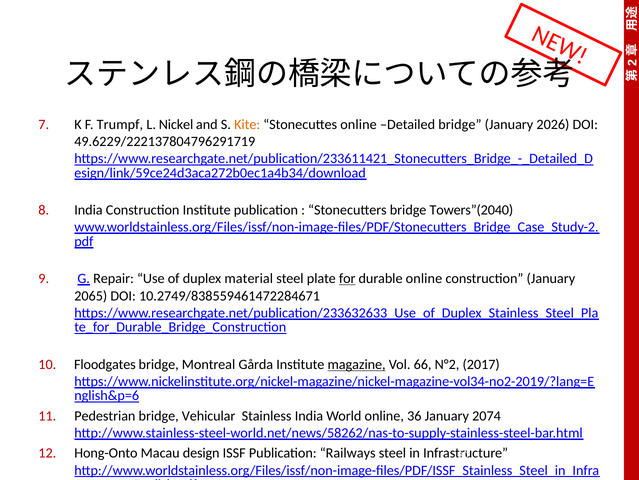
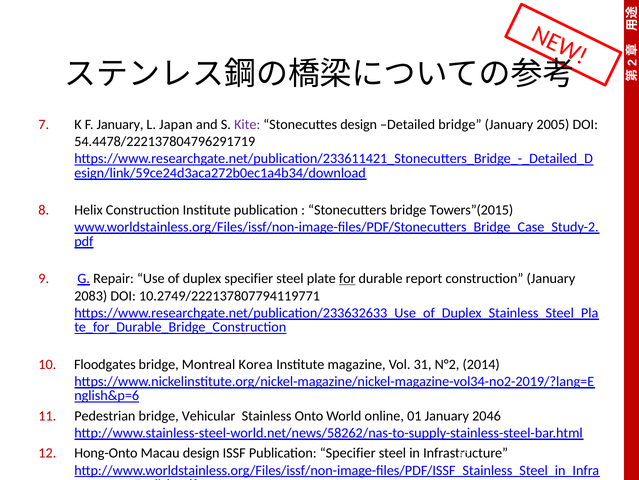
F Trumpf: Trumpf -> January
Nickel: Nickel -> Japan
Kite colour: orange -> purple
Stonecuttes online: online -> design
2026: 2026 -> 2005
49.6229/222137804796291719: 49.6229/222137804796291719 -> 54.4478/222137804796291719
India at (88, 210): India -> Helix
Towers”(2040: Towers”(2040 -> Towers”(2015
duplex material: material -> specifier
durable online: online -> report
2065: 2065 -> 2083
10.2749/838559461472284671: 10.2749/838559461472284671 -> 10.2749/222137807794119771
Gårda: Gårda -> Korea
magazine underline: present -> none
66: 66 -> 31
2017: 2017 -> 2014
Stainless India: India -> Onto
36: 36 -> 01
2074: 2074 -> 2046
Publication Railways: Railways -> Specifier
